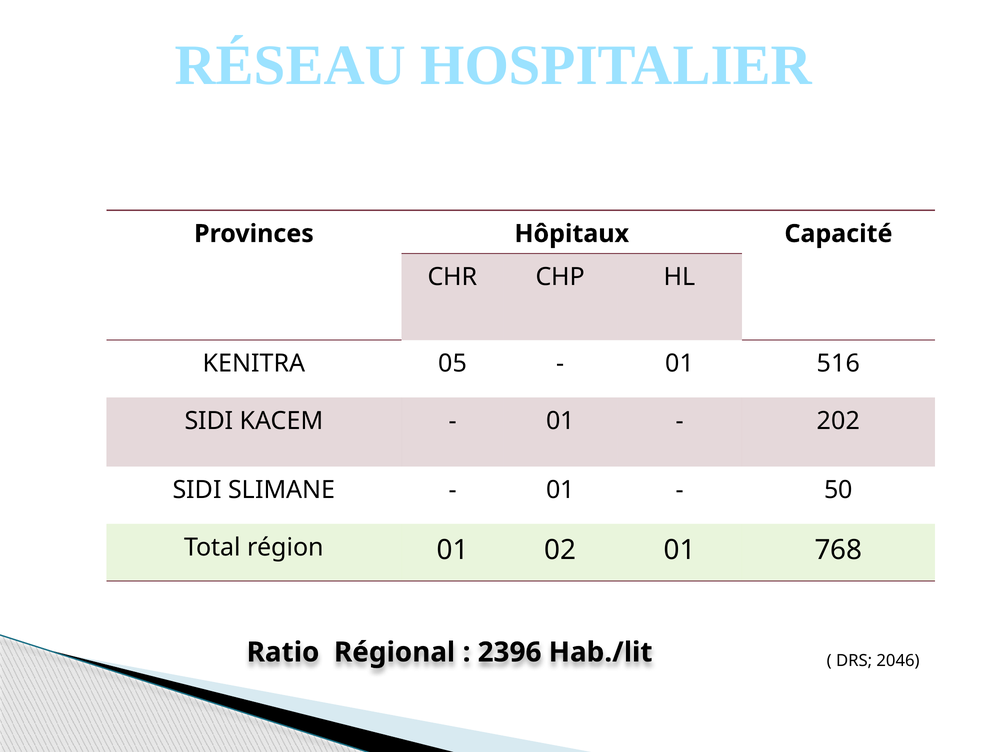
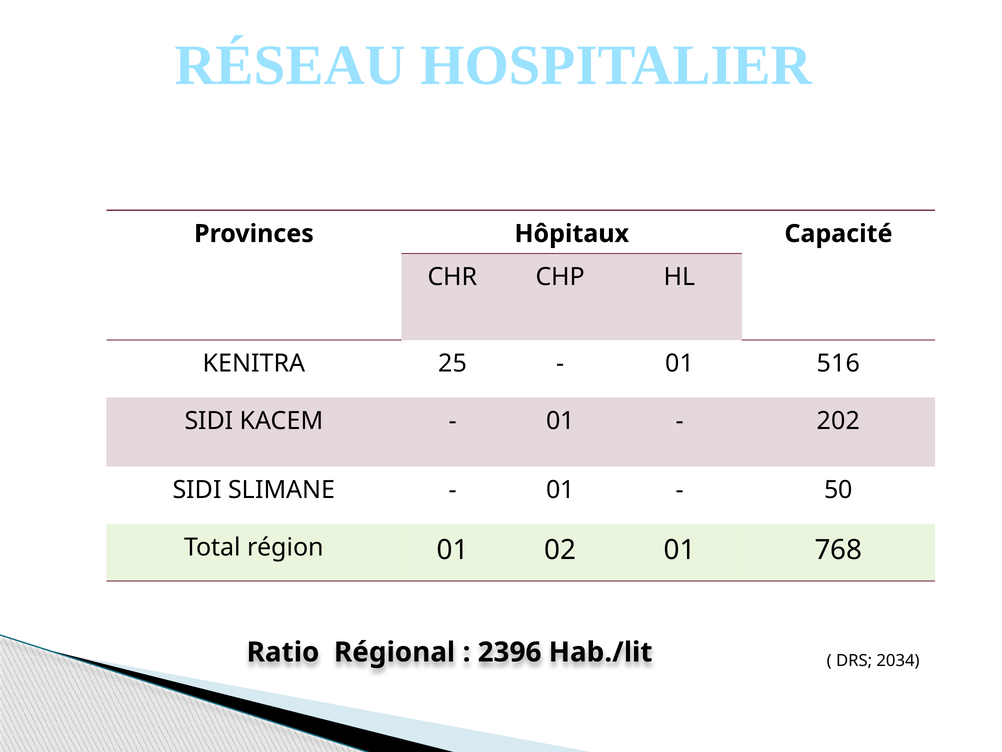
05: 05 -> 25
2046: 2046 -> 2034
